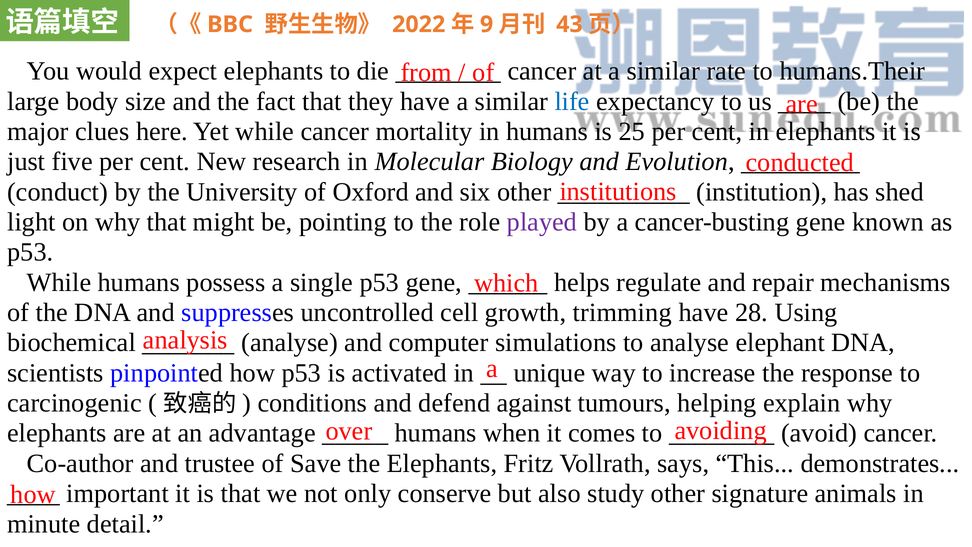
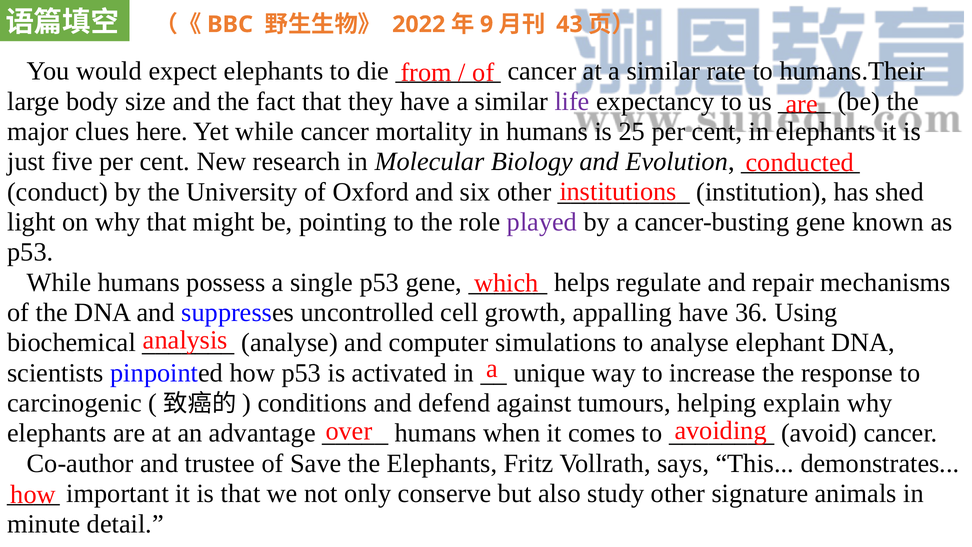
life colour: blue -> purple
trimming: trimming -> appalling
28: 28 -> 36
